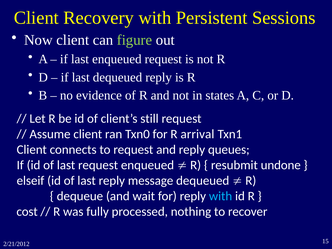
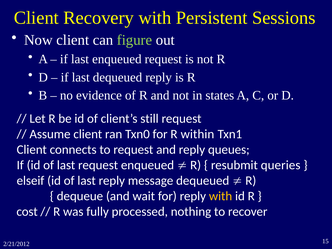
arrival: arrival -> within
undone: undone -> queries
with at (221, 196) colour: light blue -> yellow
